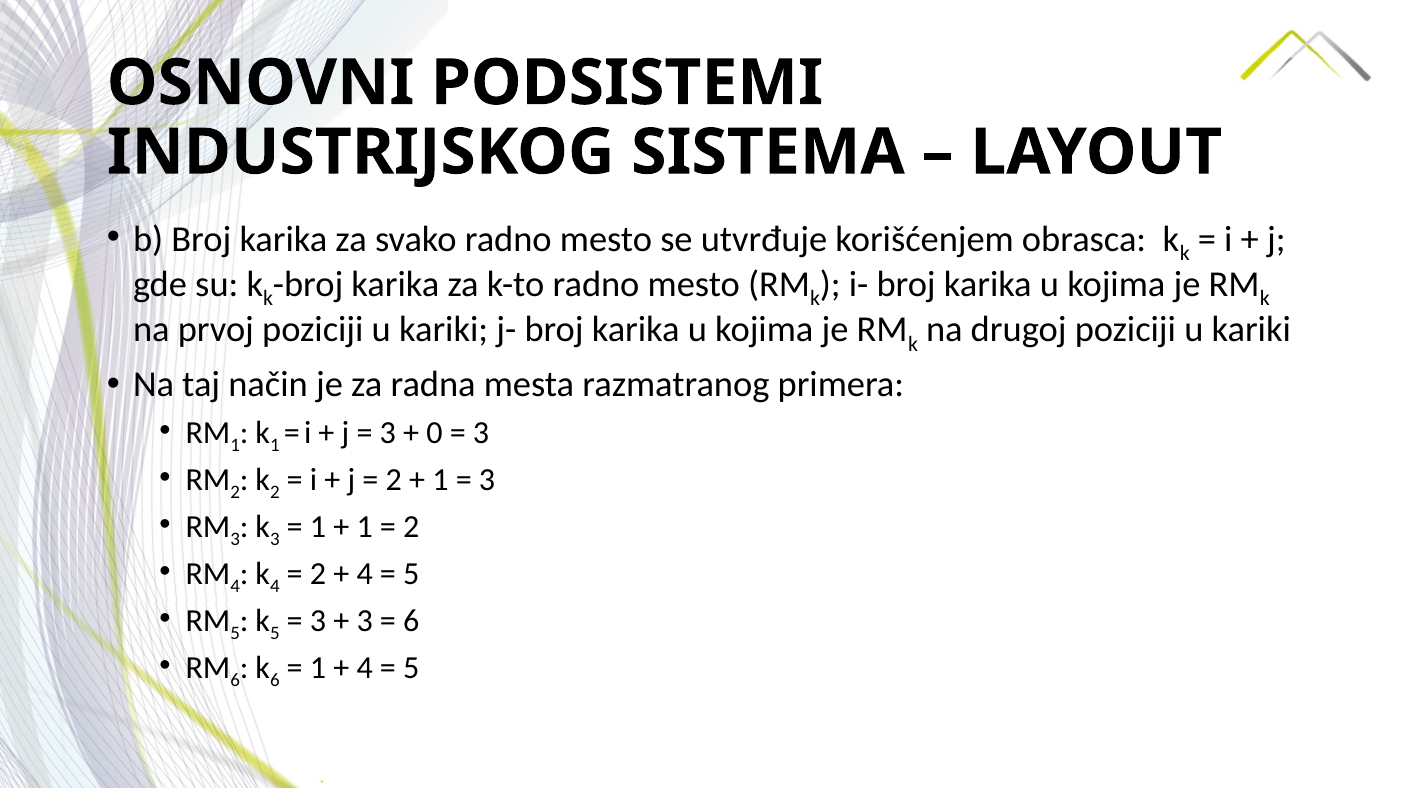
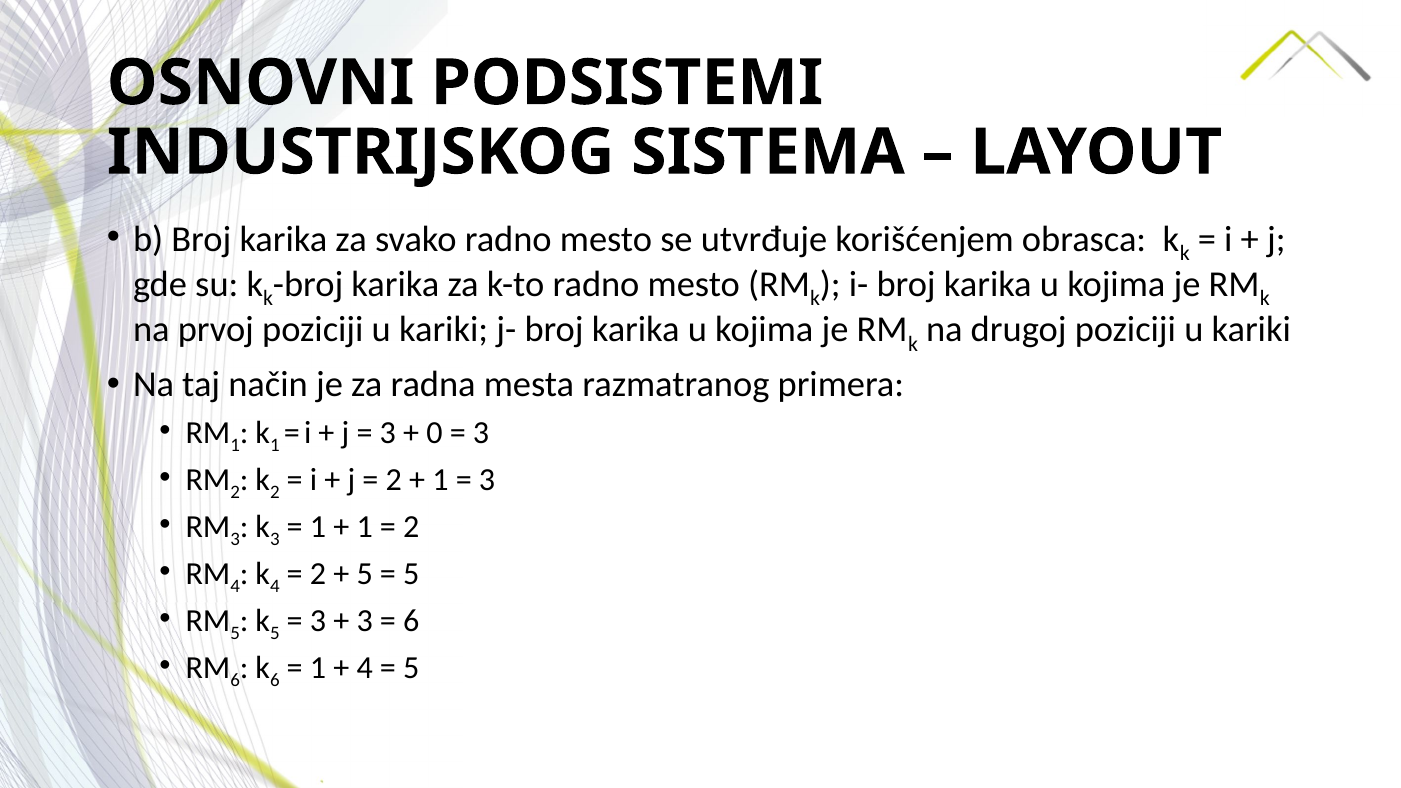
4 at (365, 574): 4 -> 5
